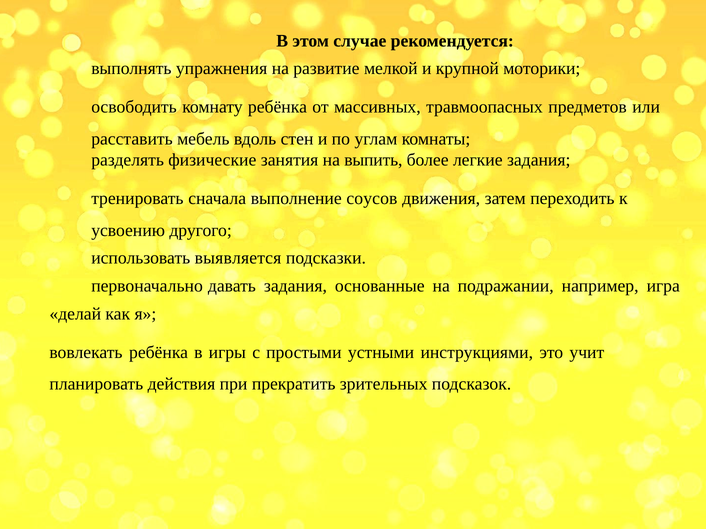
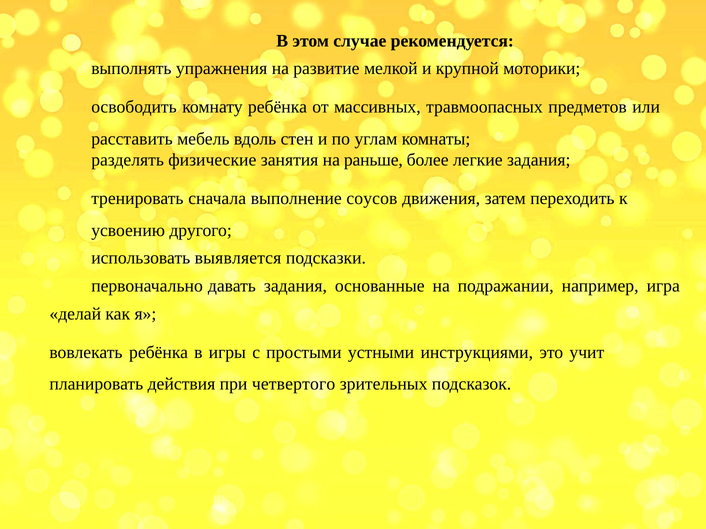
выпить: выпить -> раньше
прекратить: прекратить -> четвертого
